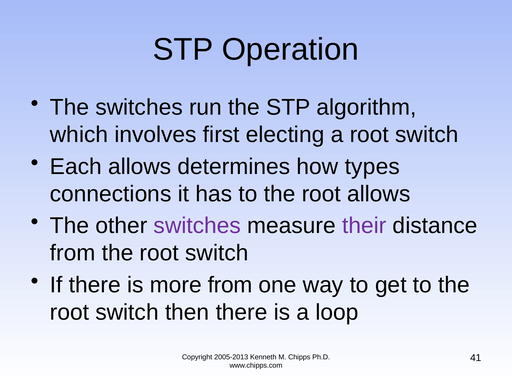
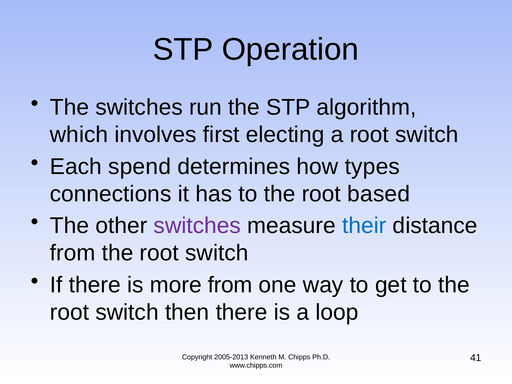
Each allows: allows -> spend
root allows: allows -> based
their colour: purple -> blue
